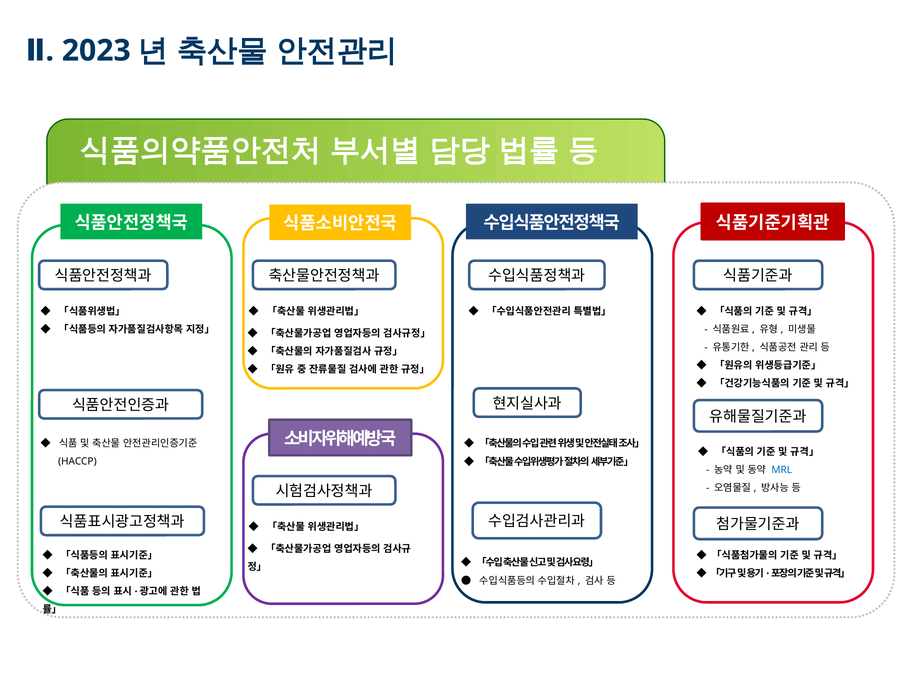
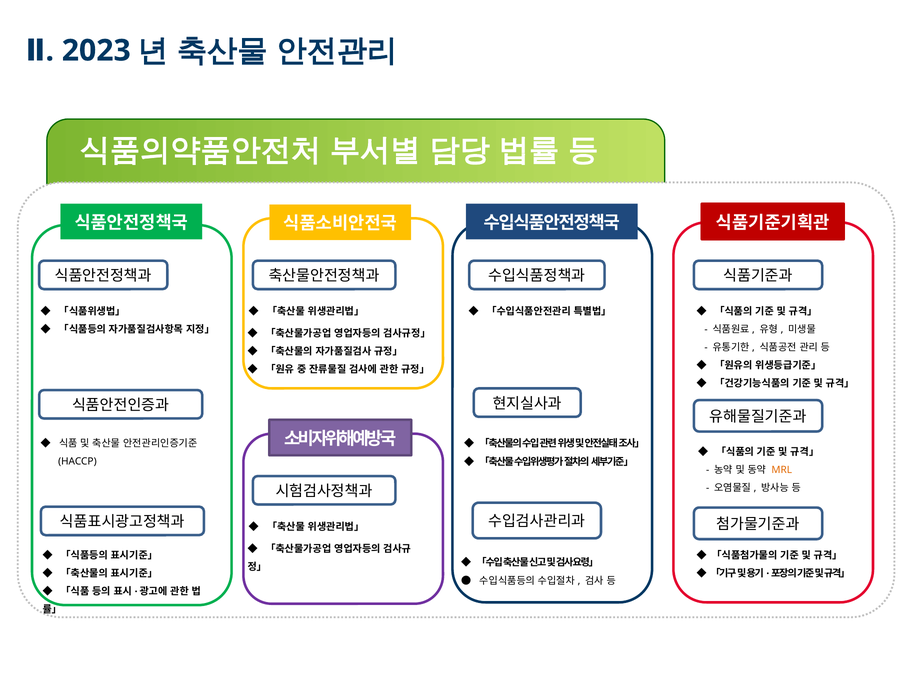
MRL colour: blue -> orange
